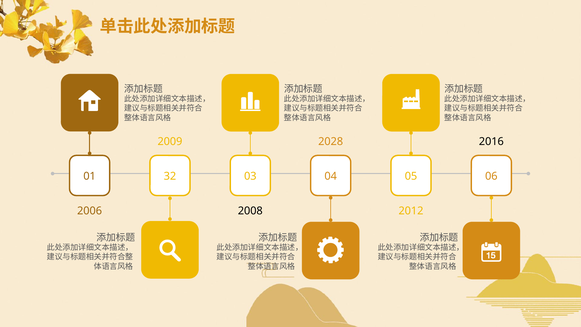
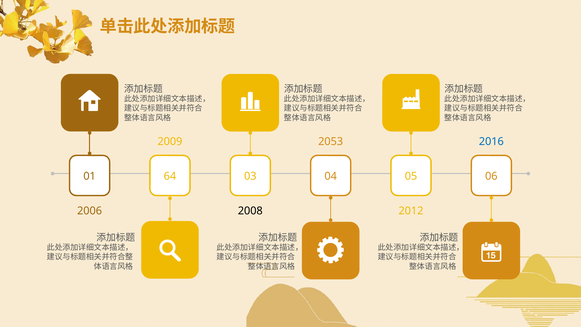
2028: 2028 -> 2053
2016 colour: black -> blue
32: 32 -> 64
